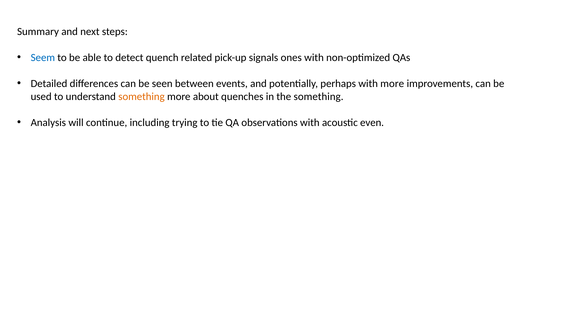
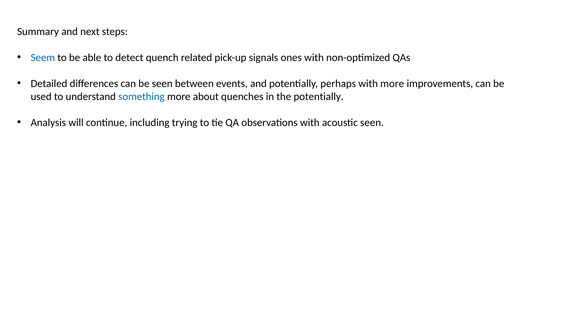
something at (141, 96) colour: orange -> blue
the something: something -> potentially
acoustic even: even -> seen
